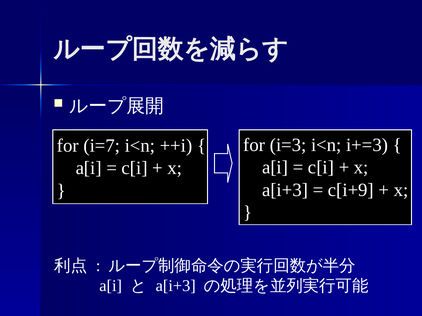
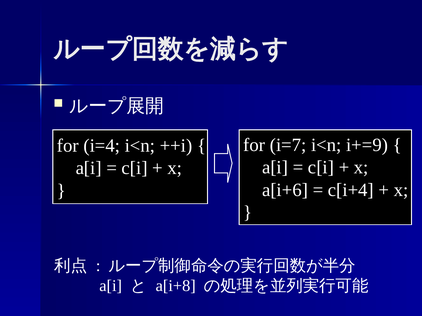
i=3: i=3 -> i=7
i+=3: i+=3 -> i+=9
i=7: i=7 -> i=4
a[i+3 at (285, 190): a[i+3 -> a[i+6
c[i+9: c[i+9 -> c[i+4
a[i+3 at (176, 286): a[i+3 -> a[i+8
